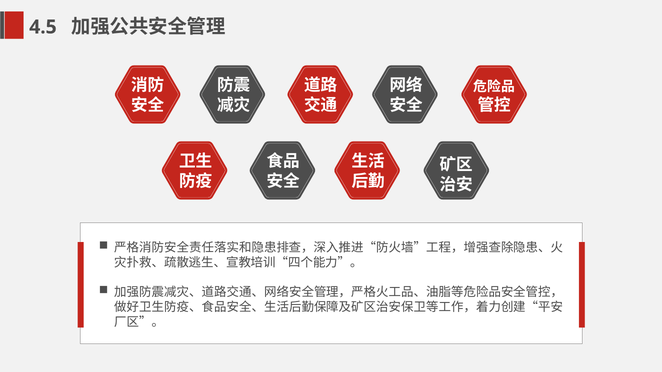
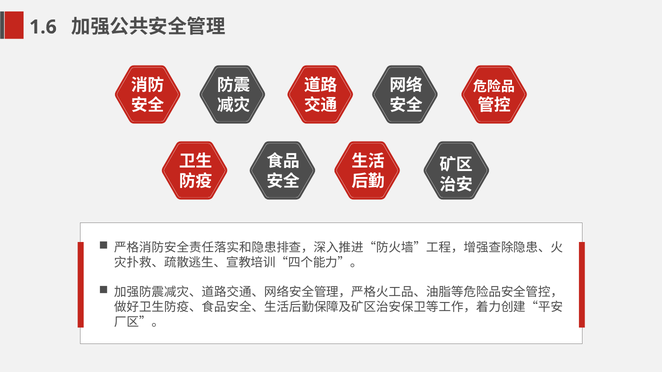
4.5: 4.5 -> 1.6
